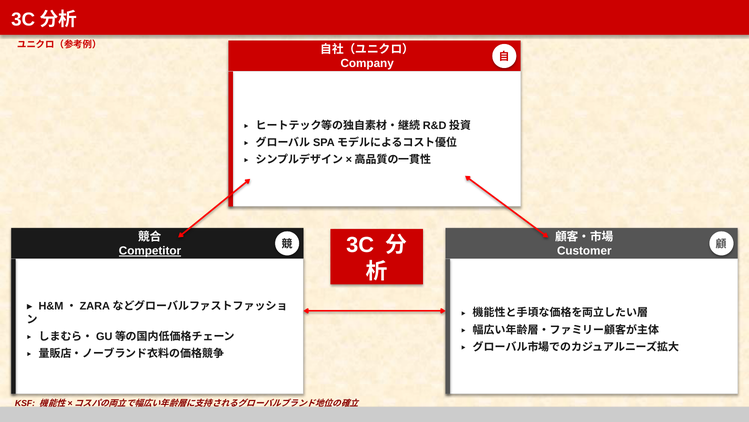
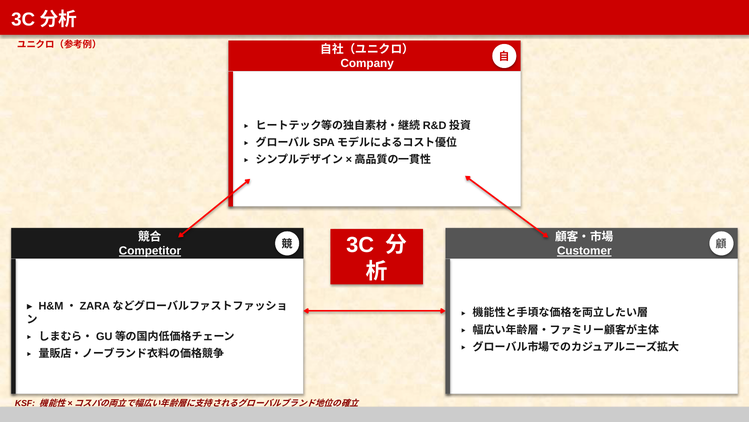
Customer underline: none -> present
